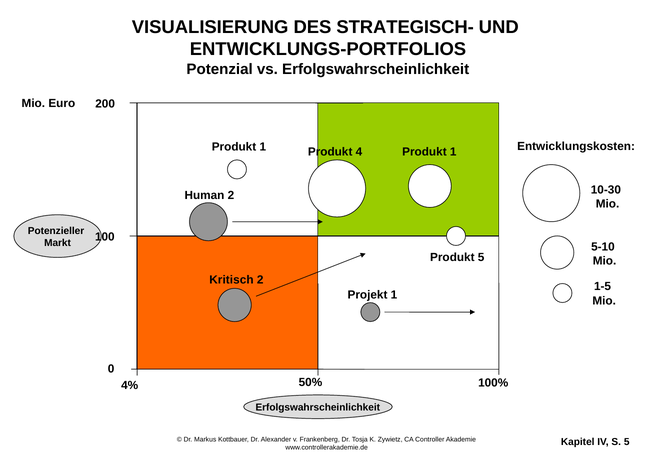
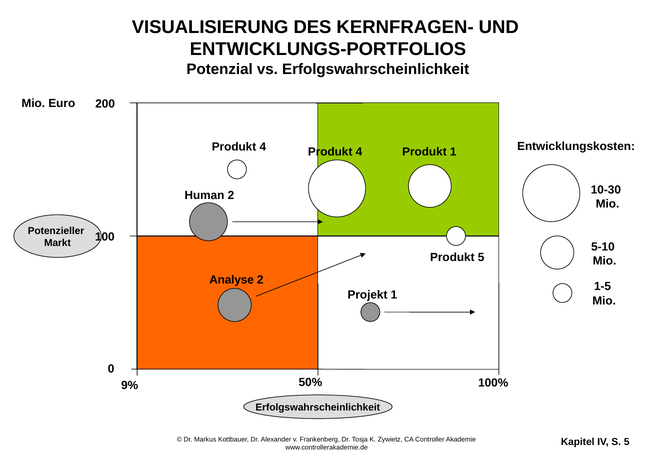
STRATEGISCH-: STRATEGISCH- -> KERNFRAGEN-
1 at (263, 147): 1 -> 4
Kritisch: Kritisch -> Analyse
4%: 4% -> 9%
